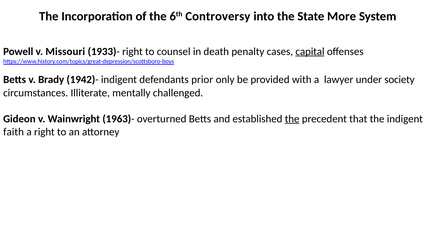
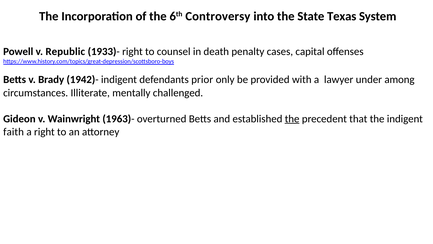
More: More -> Texas
Missouri: Missouri -> Republic
capital underline: present -> none
society: society -> among
